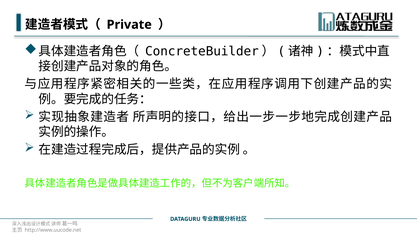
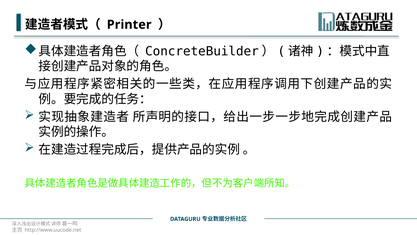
Private: Private -> Printer
